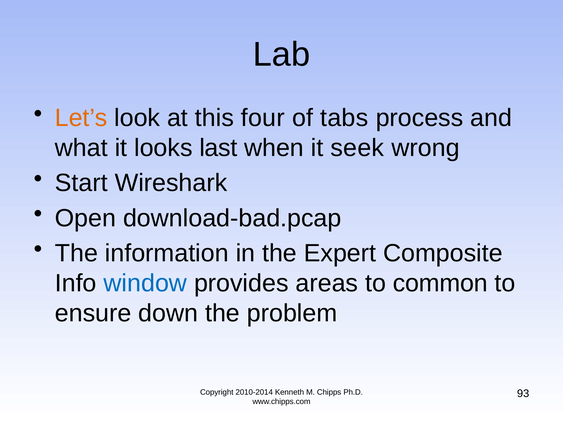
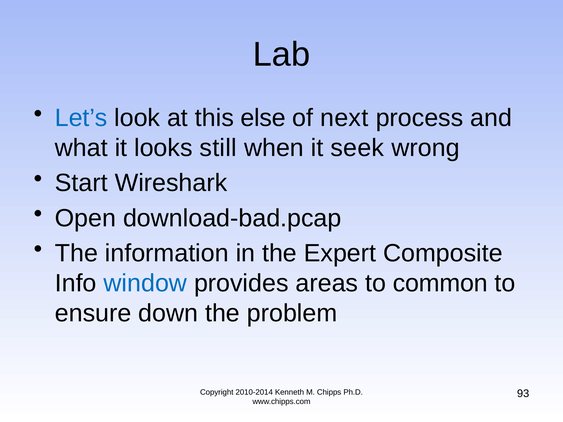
Let’s colour: orange -> blue
four: four -> else
tabs: tabs -> next
last: last -> still
